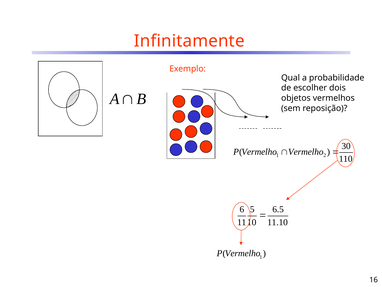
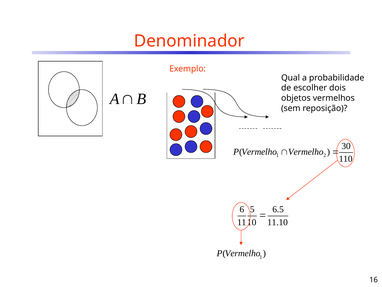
Infinitamente: Infinitamente -> Denominador
